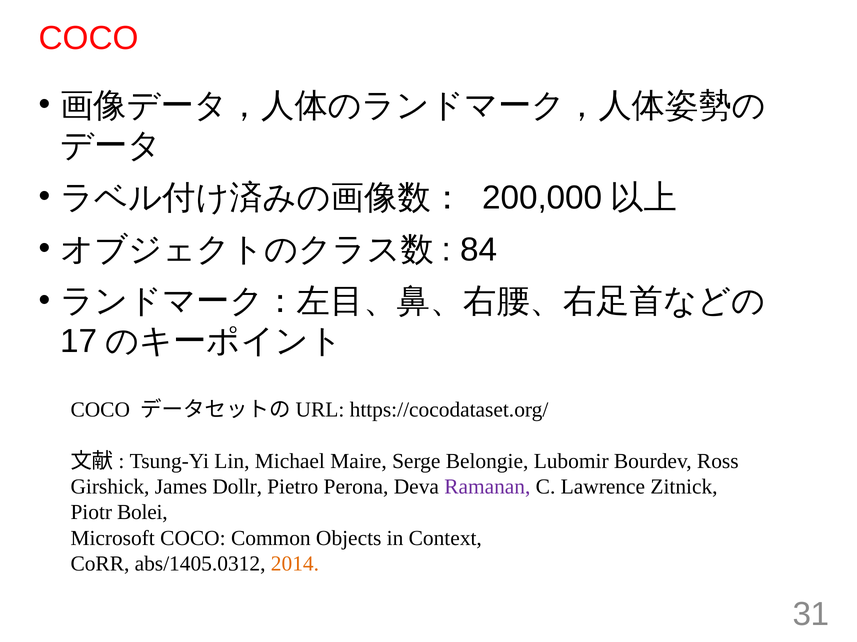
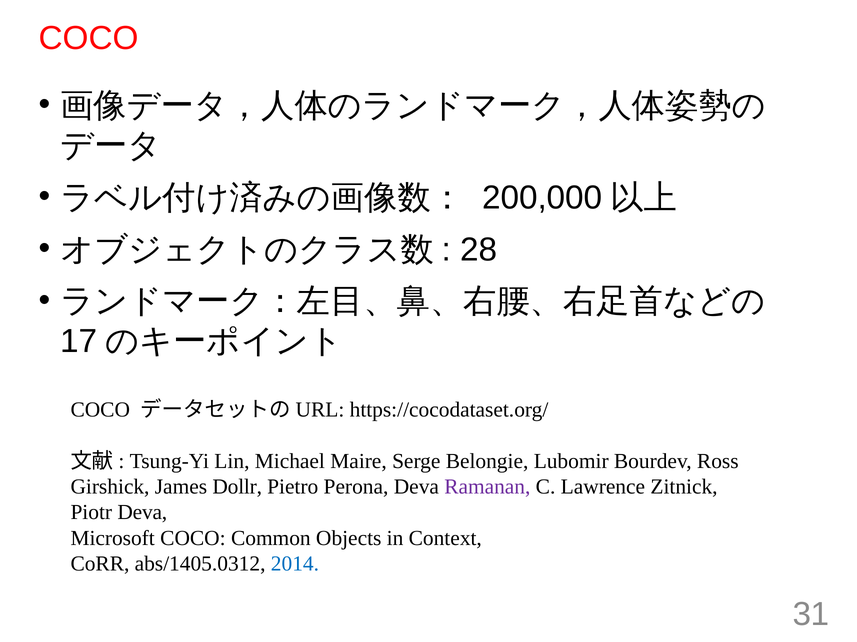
84: 84 -> 28
Piotr Bolei: Bolei -> Deva
2014 colour: orange -> blue
